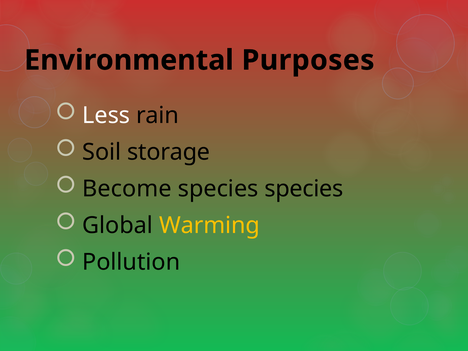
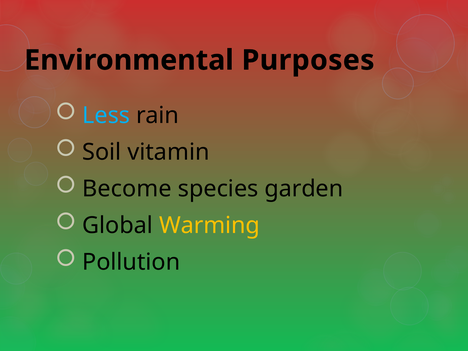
Less colour: white -> light blue
storage: storage -> vitamin
species species: species -> garden
